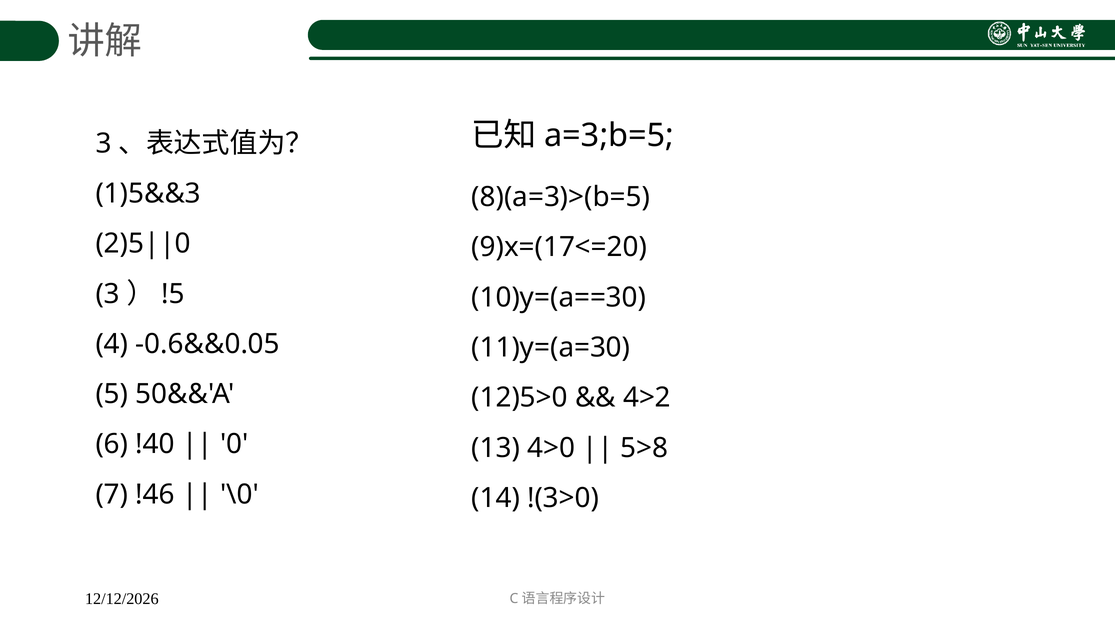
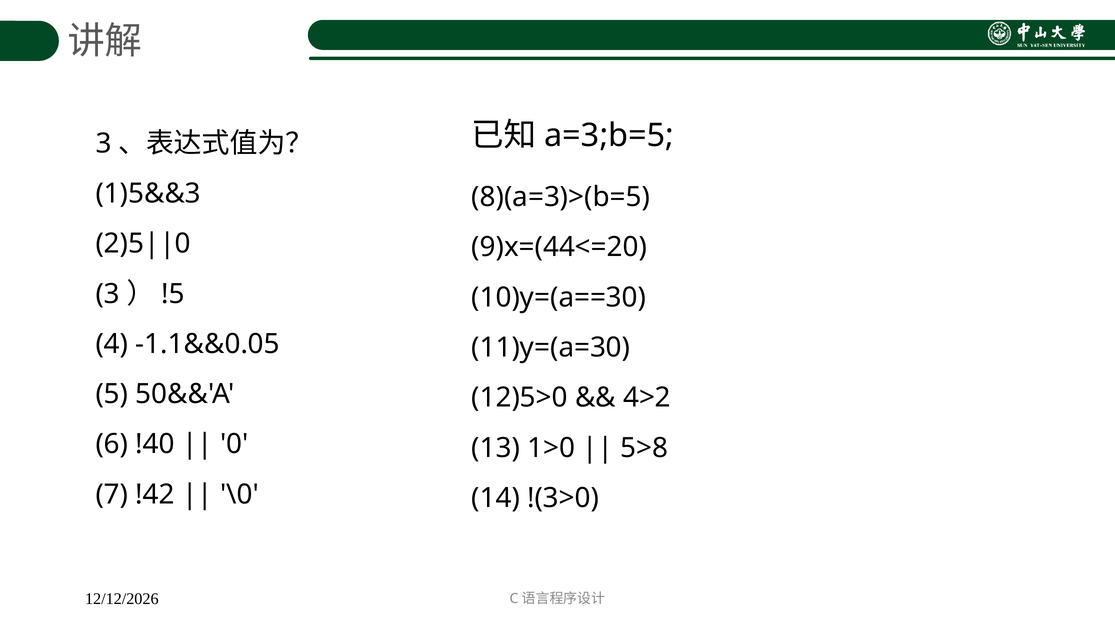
9)x=(17<=20: 9)x=(17<=20 -> 9)x=(44<=20
-0.6&&0.05: -0.6&&0.05 -> -1.1&&0.05
4>0: 4>0 -> 1>0
!46: !46 -> !42
